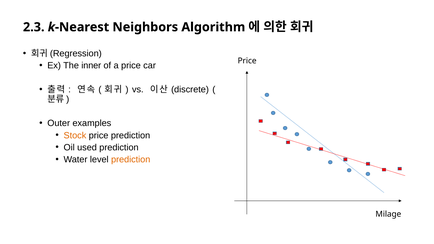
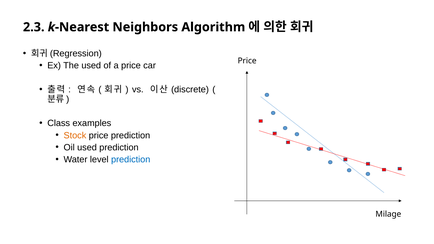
The inner: inner -> used
Outer: Outer -> Class
prediction at (131, 159) colour: orange -> blue
